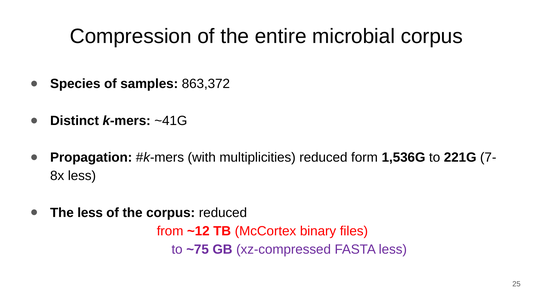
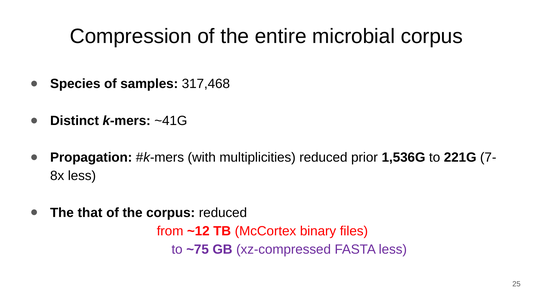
863,372: 863,372 -> 317,468
form: form -> prior
The less: less -> that
